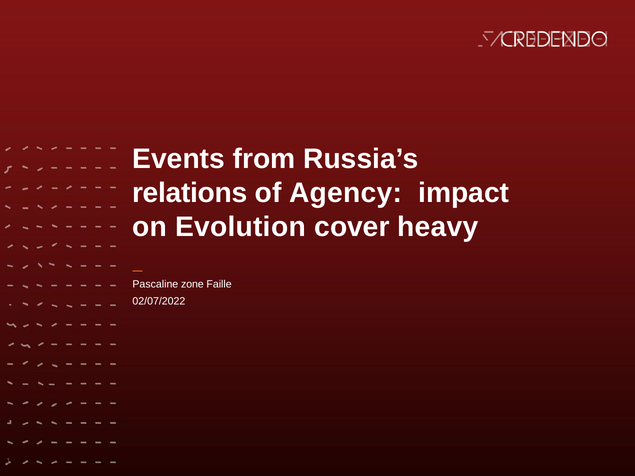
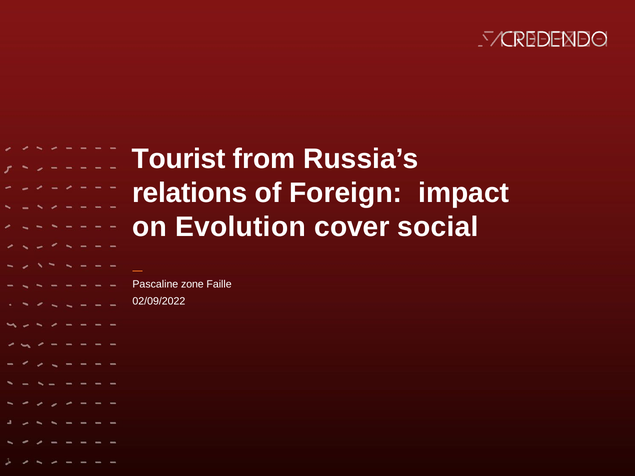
Events: Events -> Tourist
Agency: Agency -> Foreign
heavy: heavy -> social
02/07/2022: 02/07/2022 -> 02/09/2022
